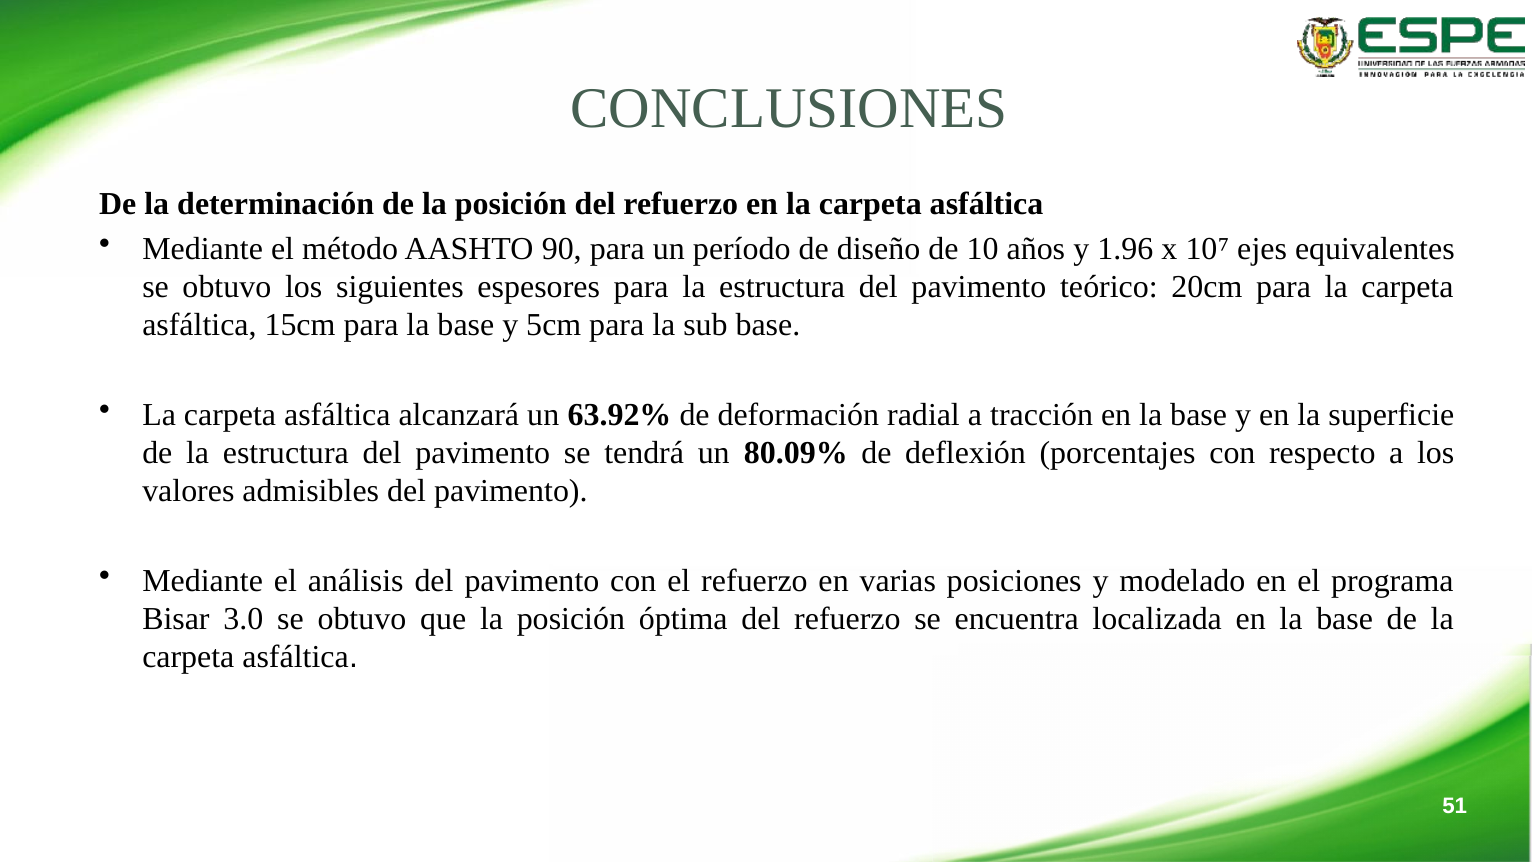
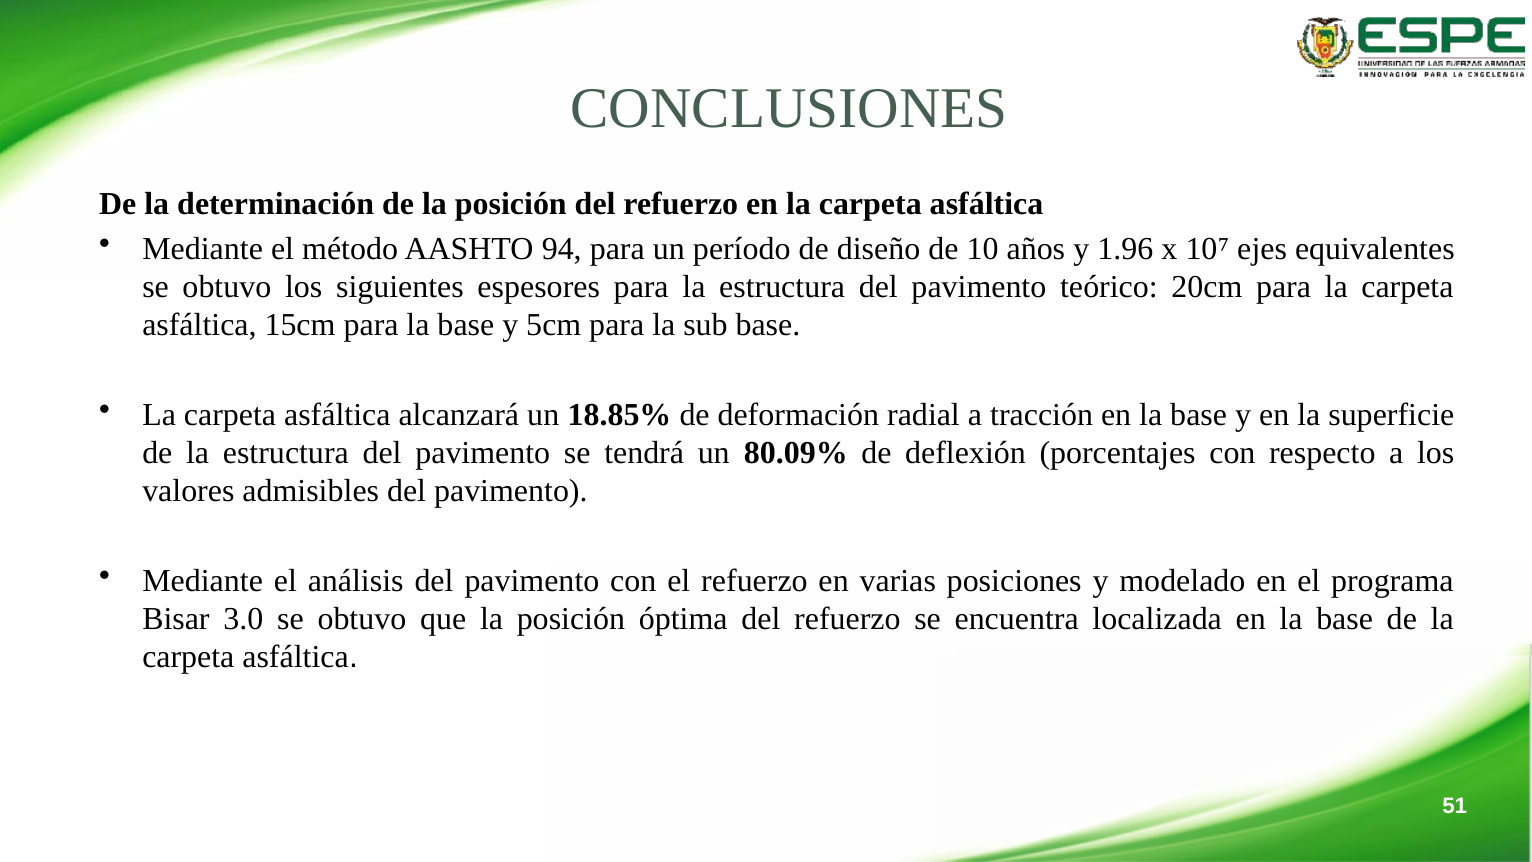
90: 90 -> 94
63.92%: 63.92% -> 18.85%
